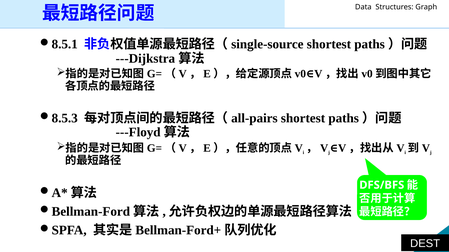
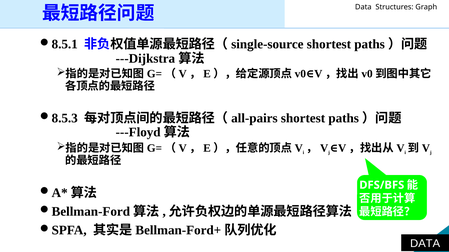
DEST at (425, 244): DEST -> DATA
